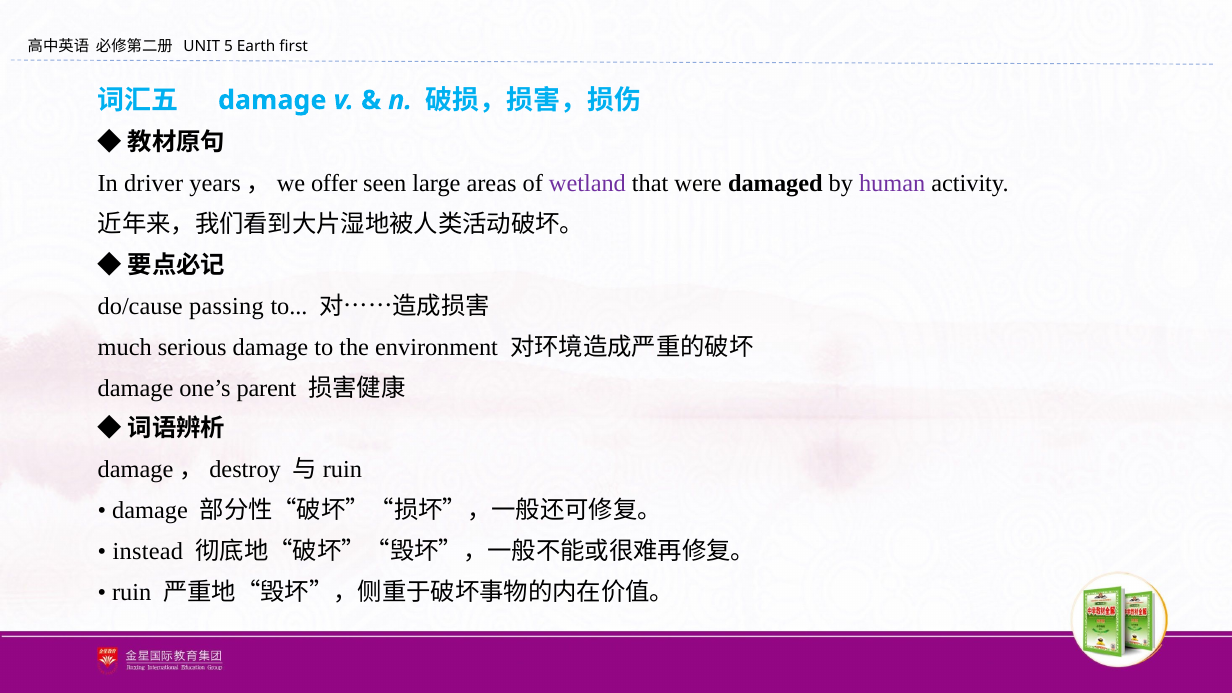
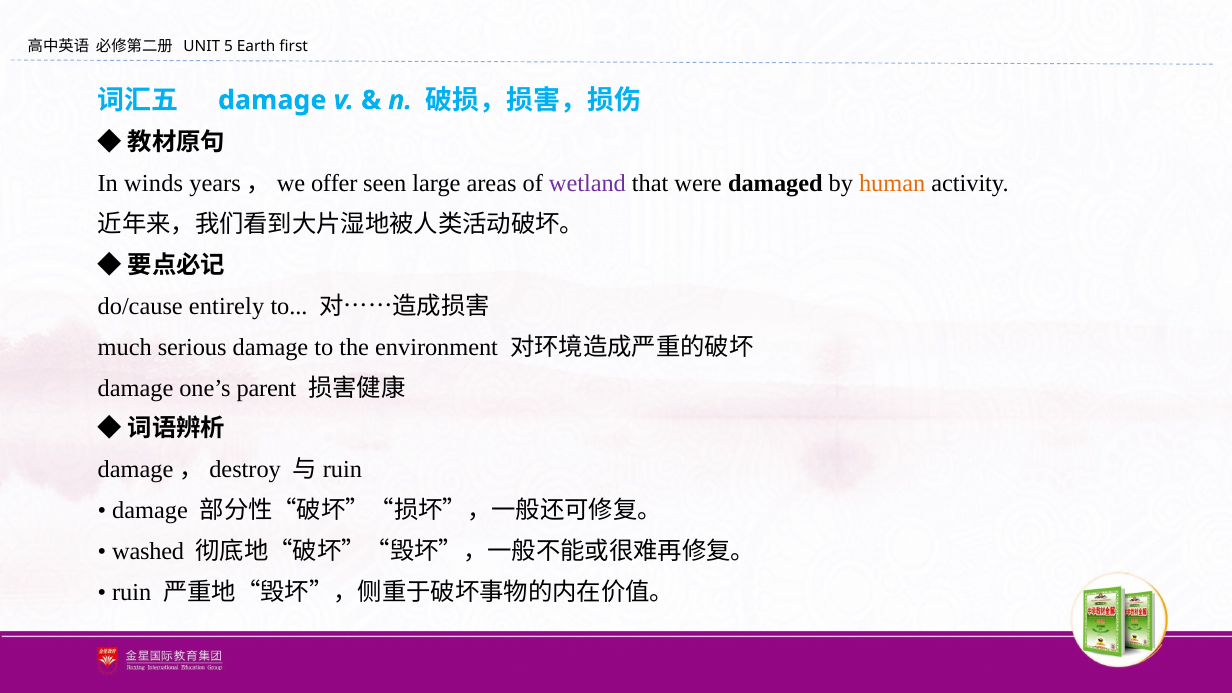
driver: driver -> winds
human colour: purple -> orange
passing: passing -> entirely
instead: instead -> washed
